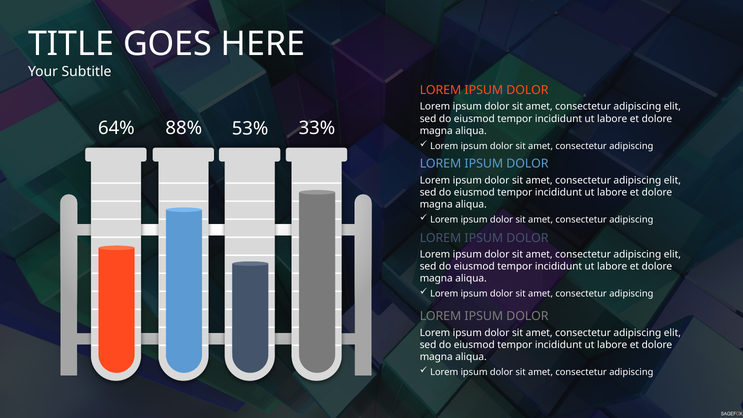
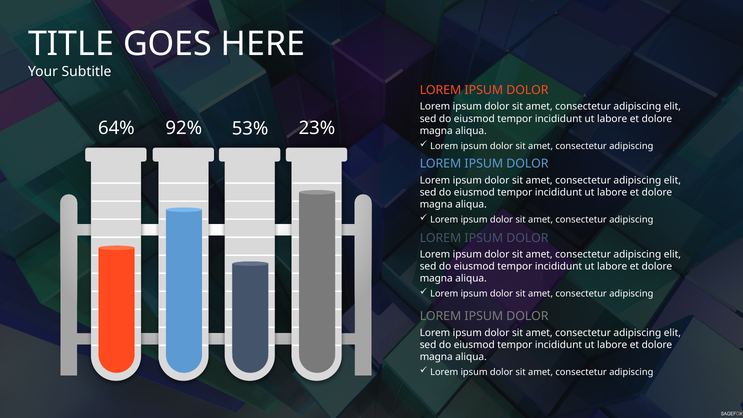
88%: 88% -> 92%
33%: 33% -> 23%
